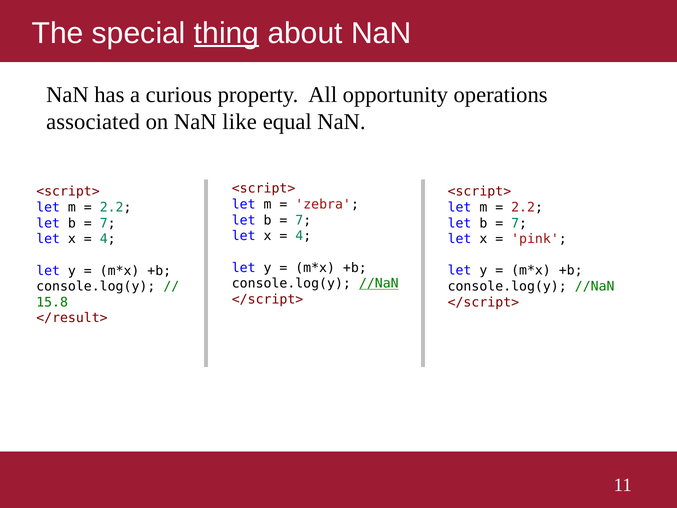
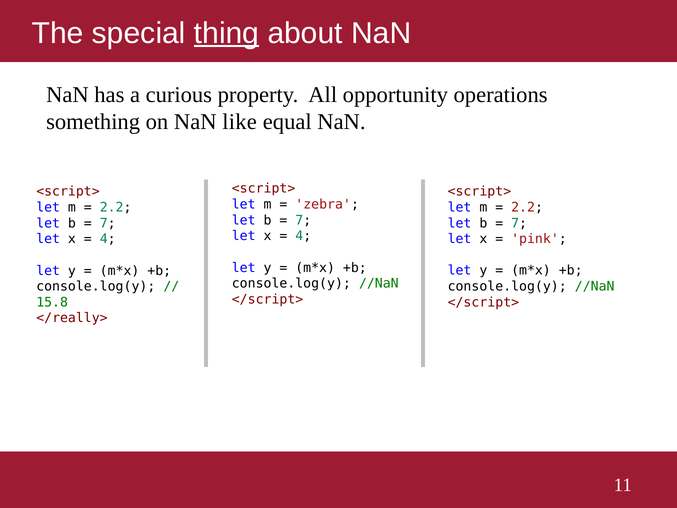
associated: associated -> something
//NaN at (379, 283) underline: present -> none
</result>: </result> -> </really>
